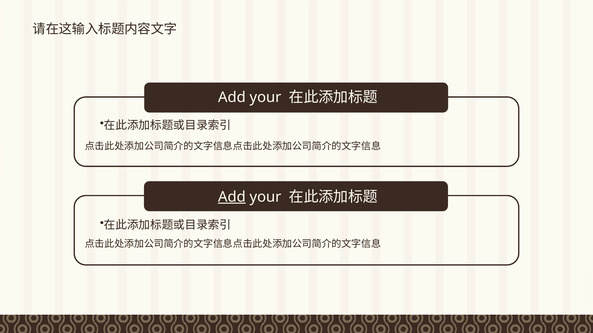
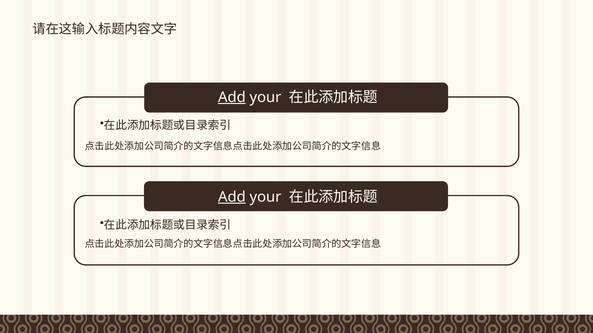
Add at (232, 97) underline: none -> present
